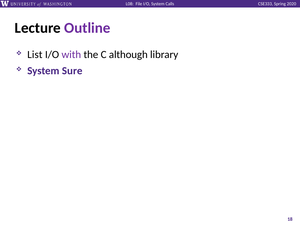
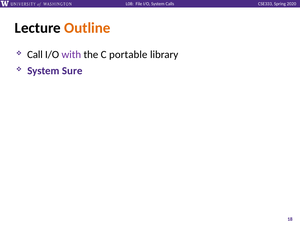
Outline colour: purple -> orange
List: List -> Call
although: although -> portable
